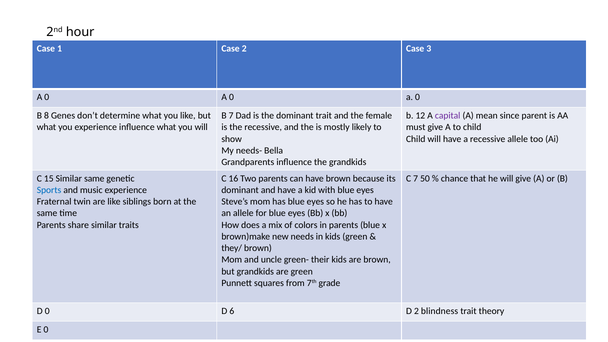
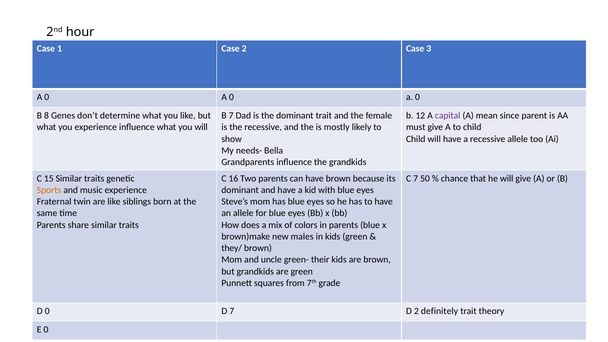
15 Similar same: same -> traits
Sports colour: blue -> orange
needs: needs -> males
D 6: 6 -> 7
blindness: blindness -> definitely
